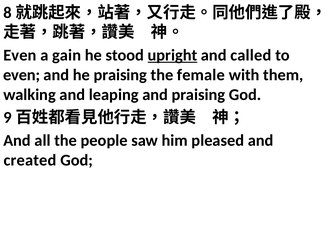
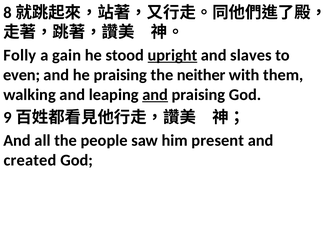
Even at (20, 55): Even -> Folly
called: called -> slaves
female: female -> neither
and at (155, 95) underline: none -> present
pleased: pleased -> present
